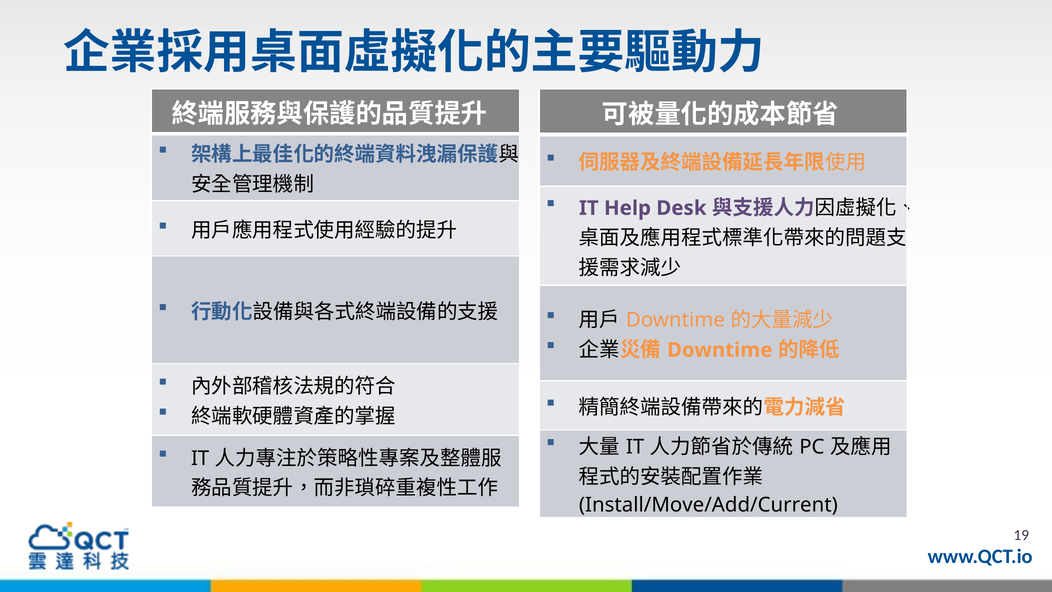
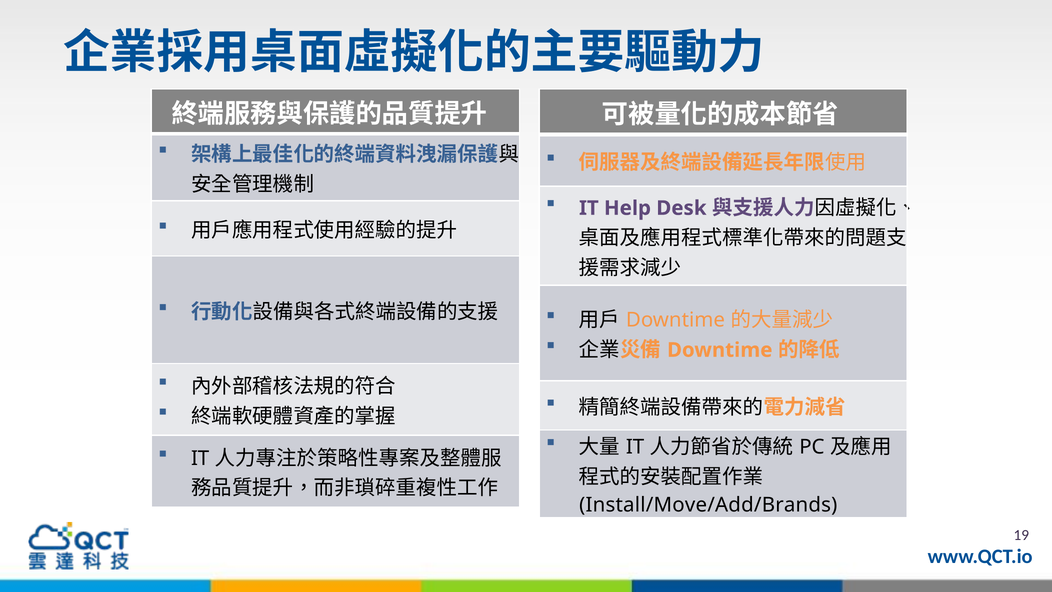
Install/Move/Add/Current: Install/Move/Add/Current -> Install/Move/Add/Brands
